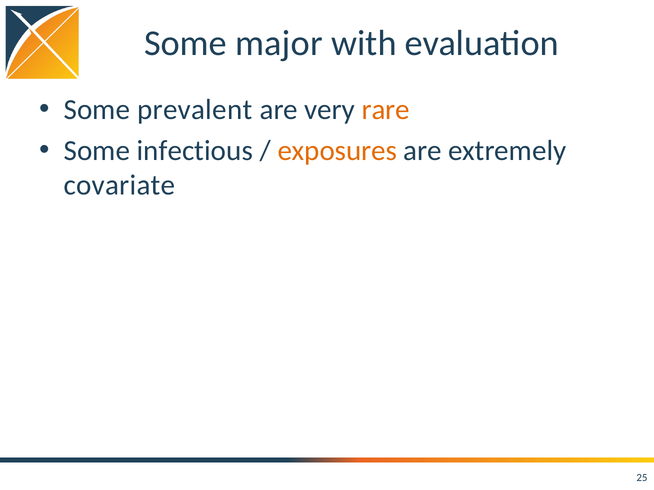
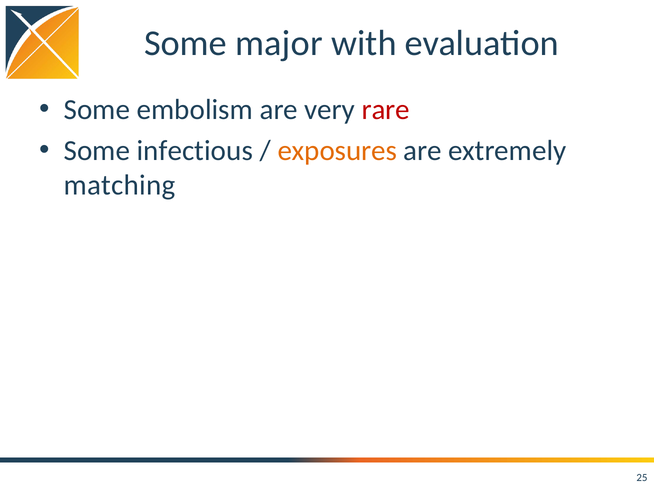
prevalent: prevalent -> embolism
rare colour: orange -> red
covariate: covariate -> matching
